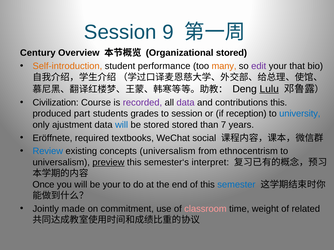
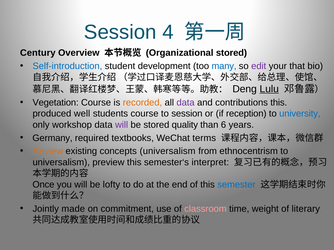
9: 9 -> 4
Self-introduction colour: orange -> blue
performance: performance -> development
many colour: orange -> blue
Civilization: Civilization -> Vegetation
recorded colour: purple -> orange
part: part -> well
students grades: grades -> course
ajustment: ajustment -> workshop
will at (122, 125) colour: blue -> purple
stored stored: stored -> quality
7: 7 -> 6
Eröffnete: Eröffnete -> Germany
social: social -> terms
Review colour: blue -> orange
preview underline: present -> none
be your: your -> lofty
related: related -> literary
